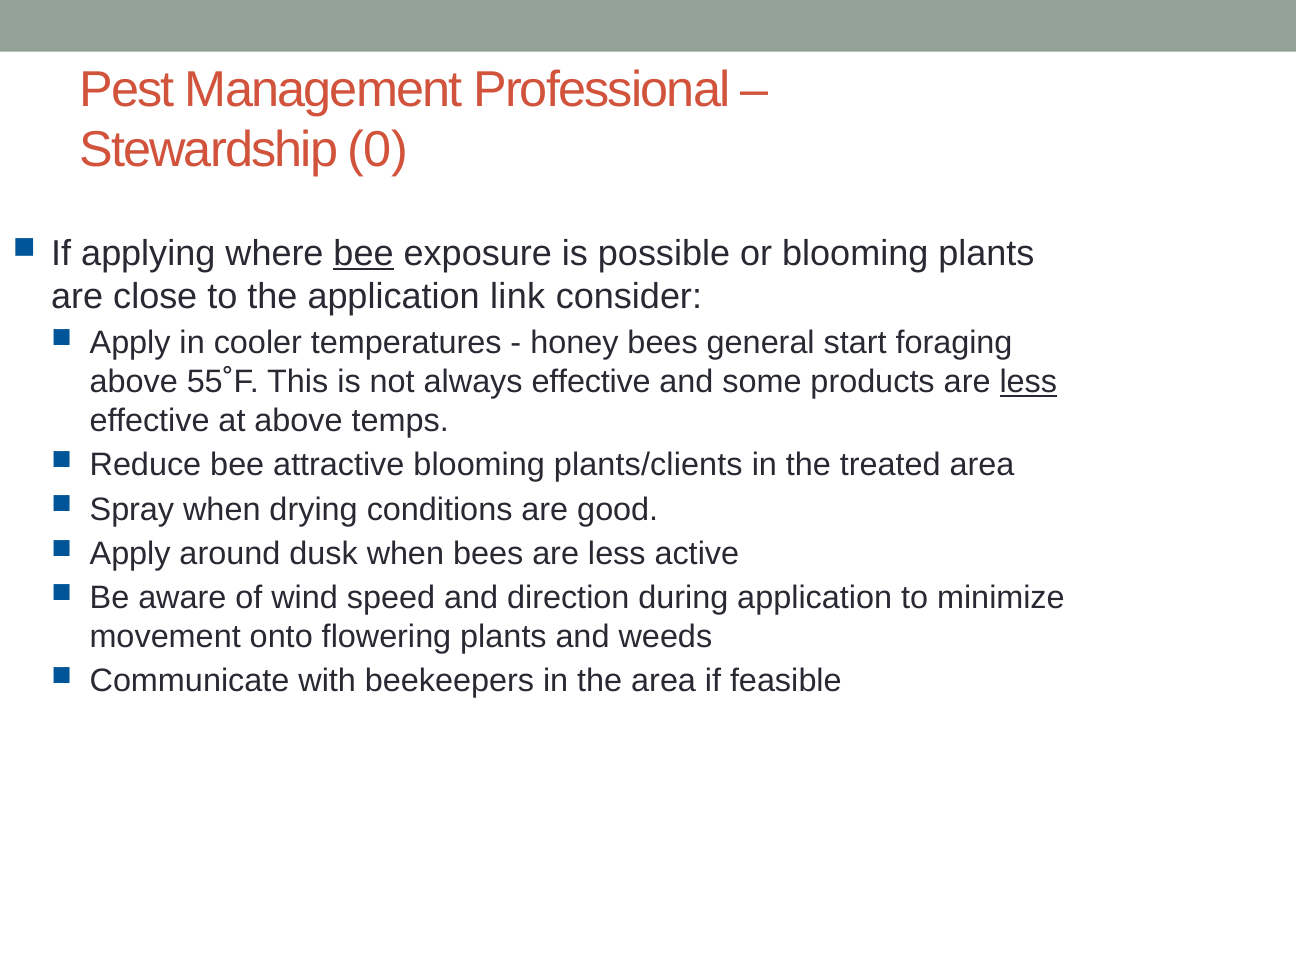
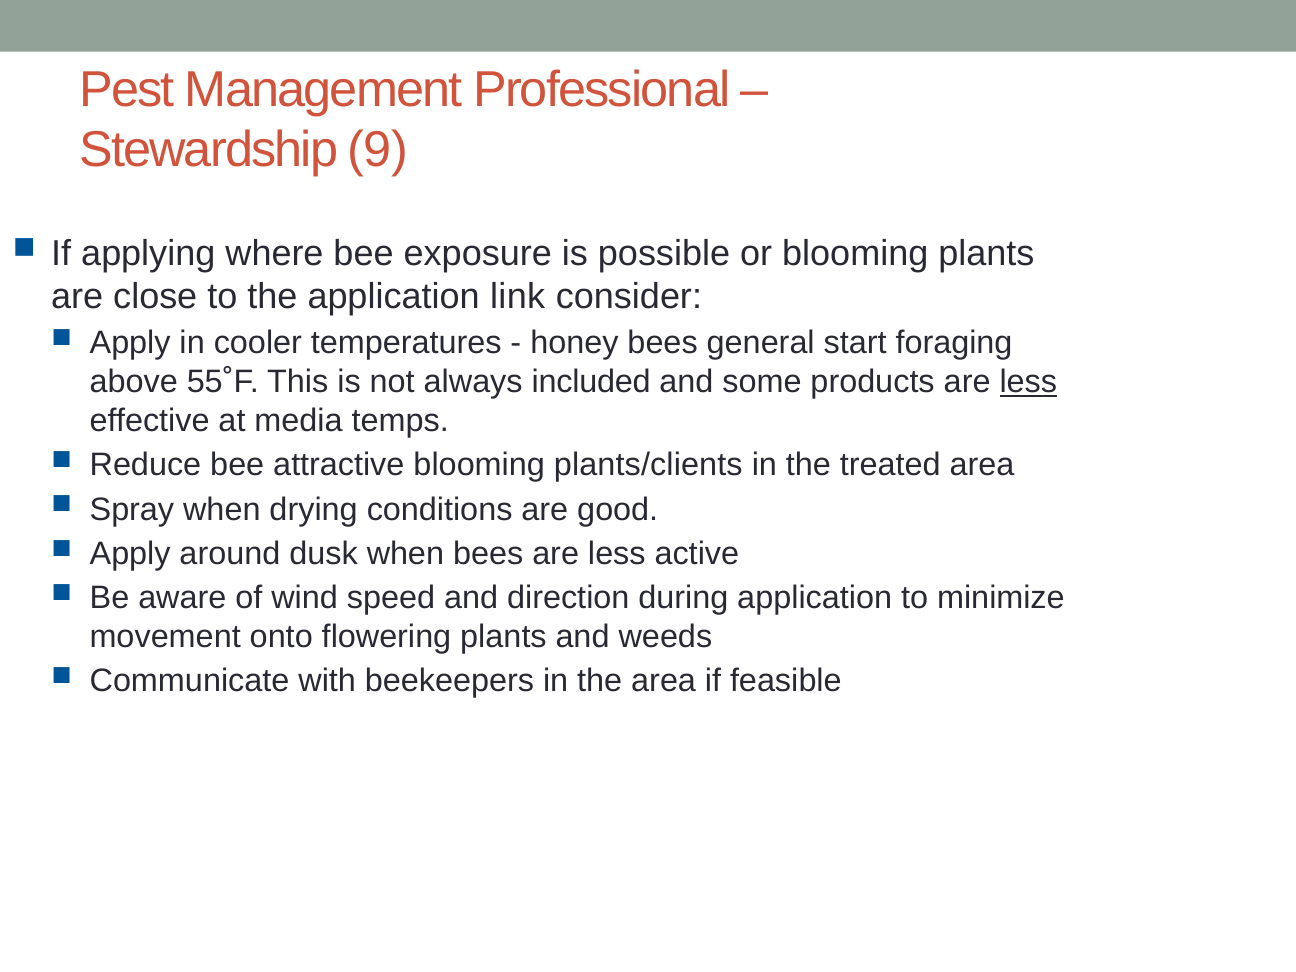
0: 0 -> 9
bee at (364, 254) underline: present -> none
always effective: effective -> included
at above: above -> media
